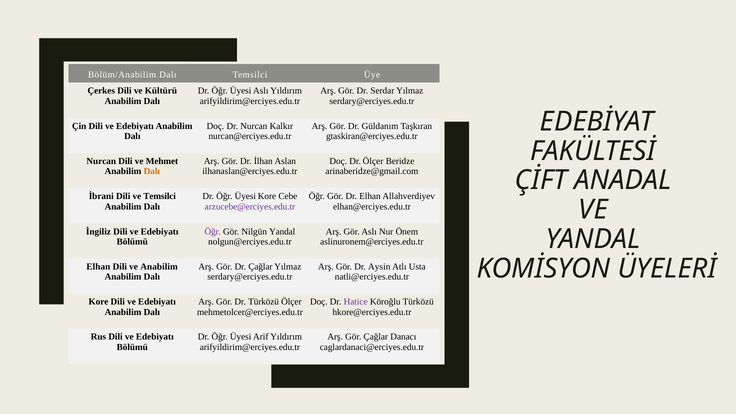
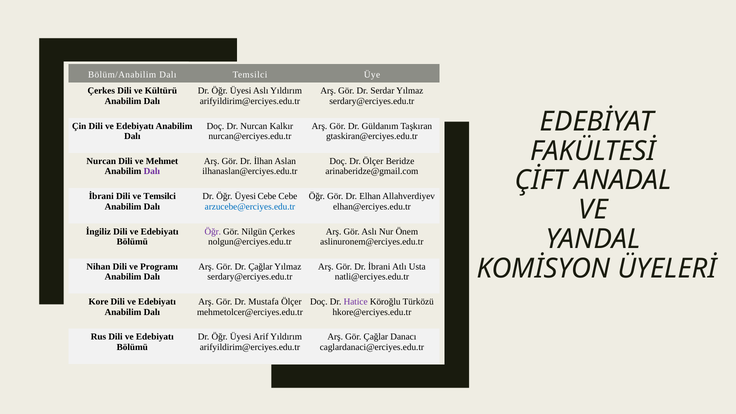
Dalı at (152, 171) colour: orange -> purple
Üyesi Kore: Kore -> Cebe
arzucebe@erciyes.edu.tr colour: purple -> blue
Nilgün Yandal: Yandal -> Çerkes
Elhan at (98, 267): Elhan -> Nihan
ve Anabilim: Anabilim -> Programı
Dr Aysin: Aysin -> İbrani
Dr Türközü: Türközü -> Mustafa
